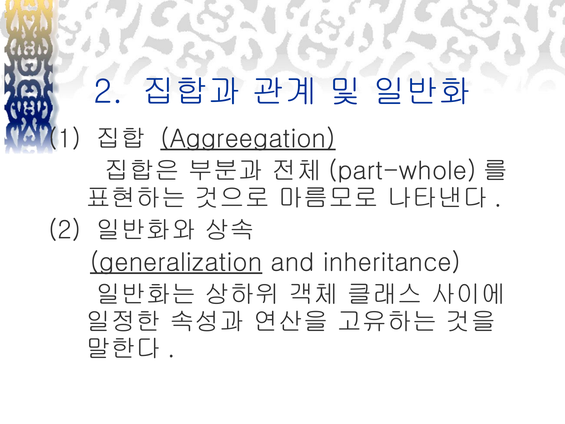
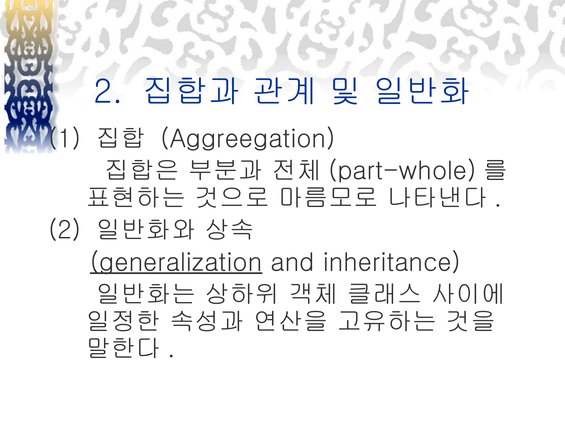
Aggreegation underline: present -> none
